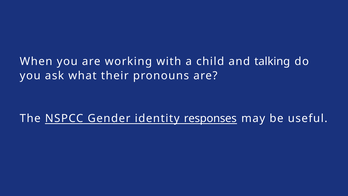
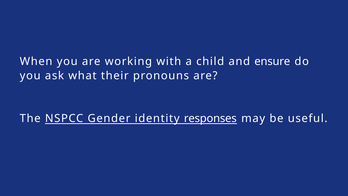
talking: talking -> ensure
